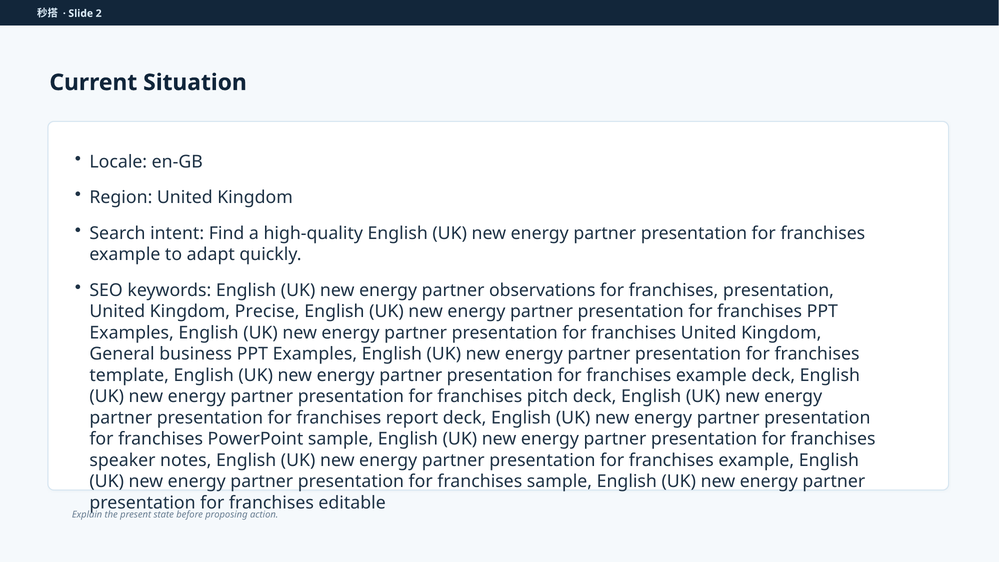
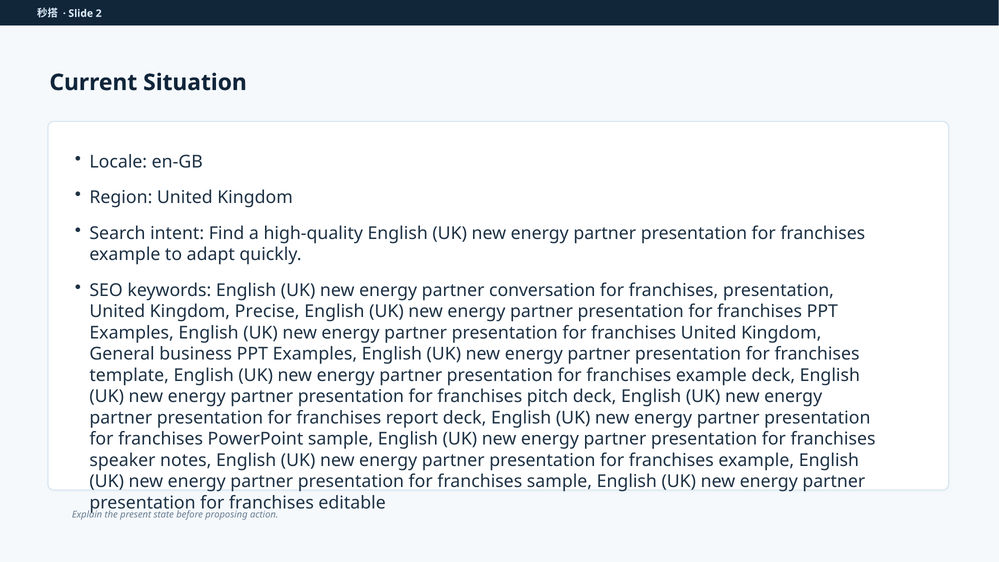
observations: observations -> conversation
